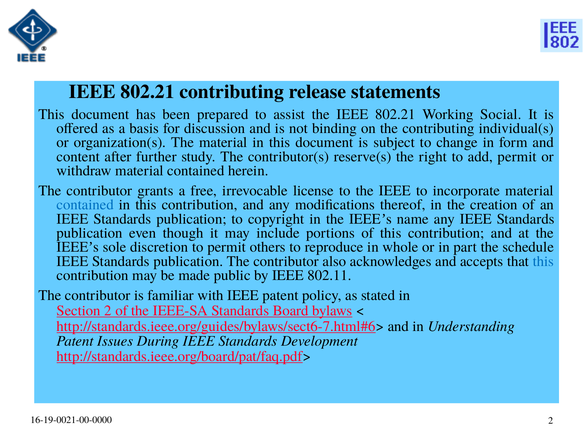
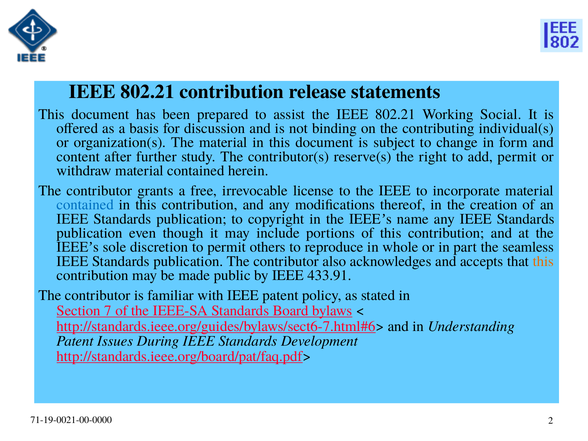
802.21 contributing: contributing -> contribution
schedule: schedule -> seamless
this at (543, 261) colour: blue -> orange
802.11: 802.11 -> 433.91
Section 2: 2 -> 7
16-19-0021-00-0000: 16-19-0021-00-0000 -> 71-19-0021-00-0000
